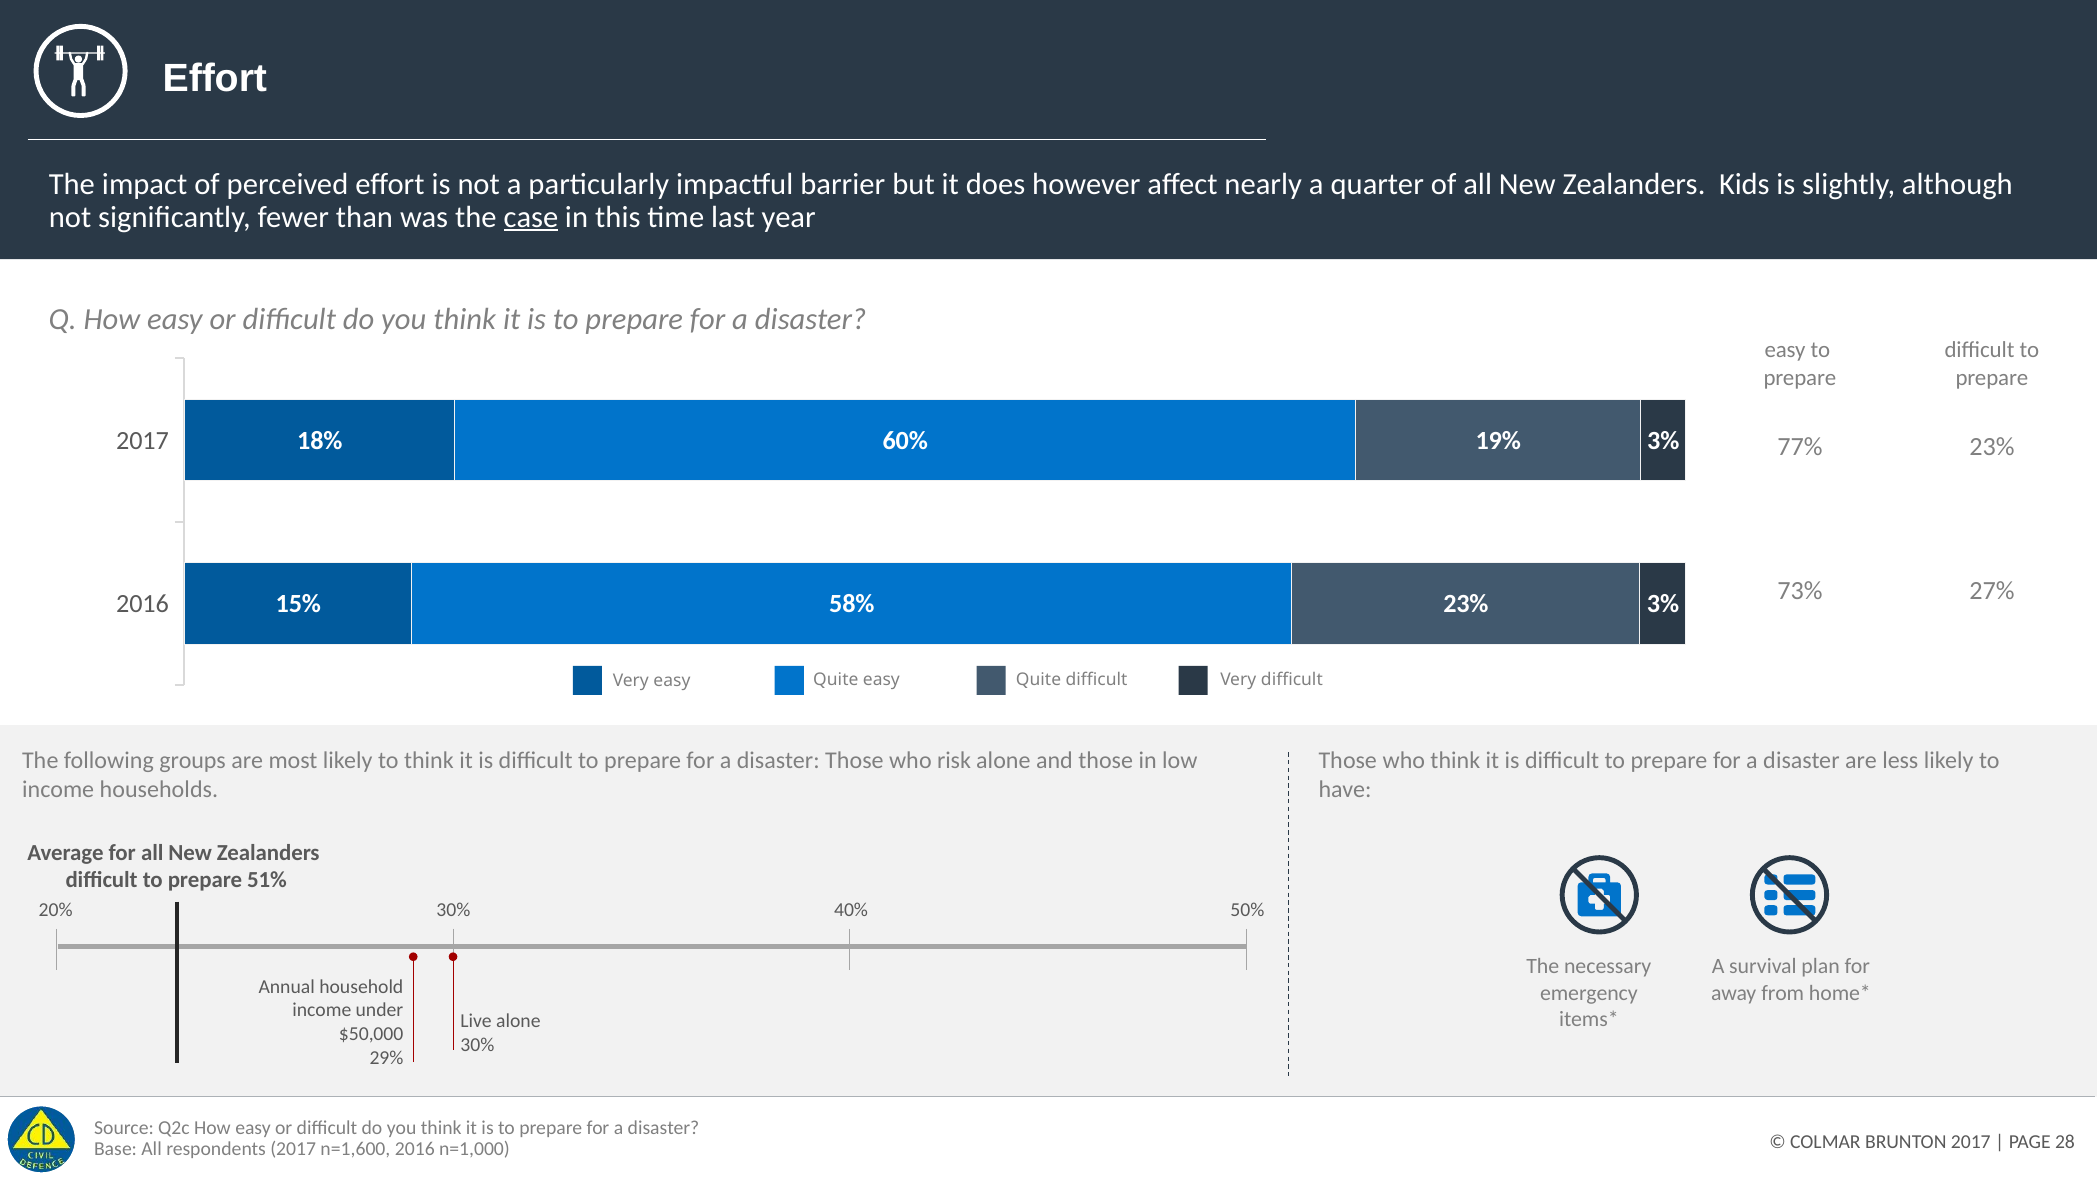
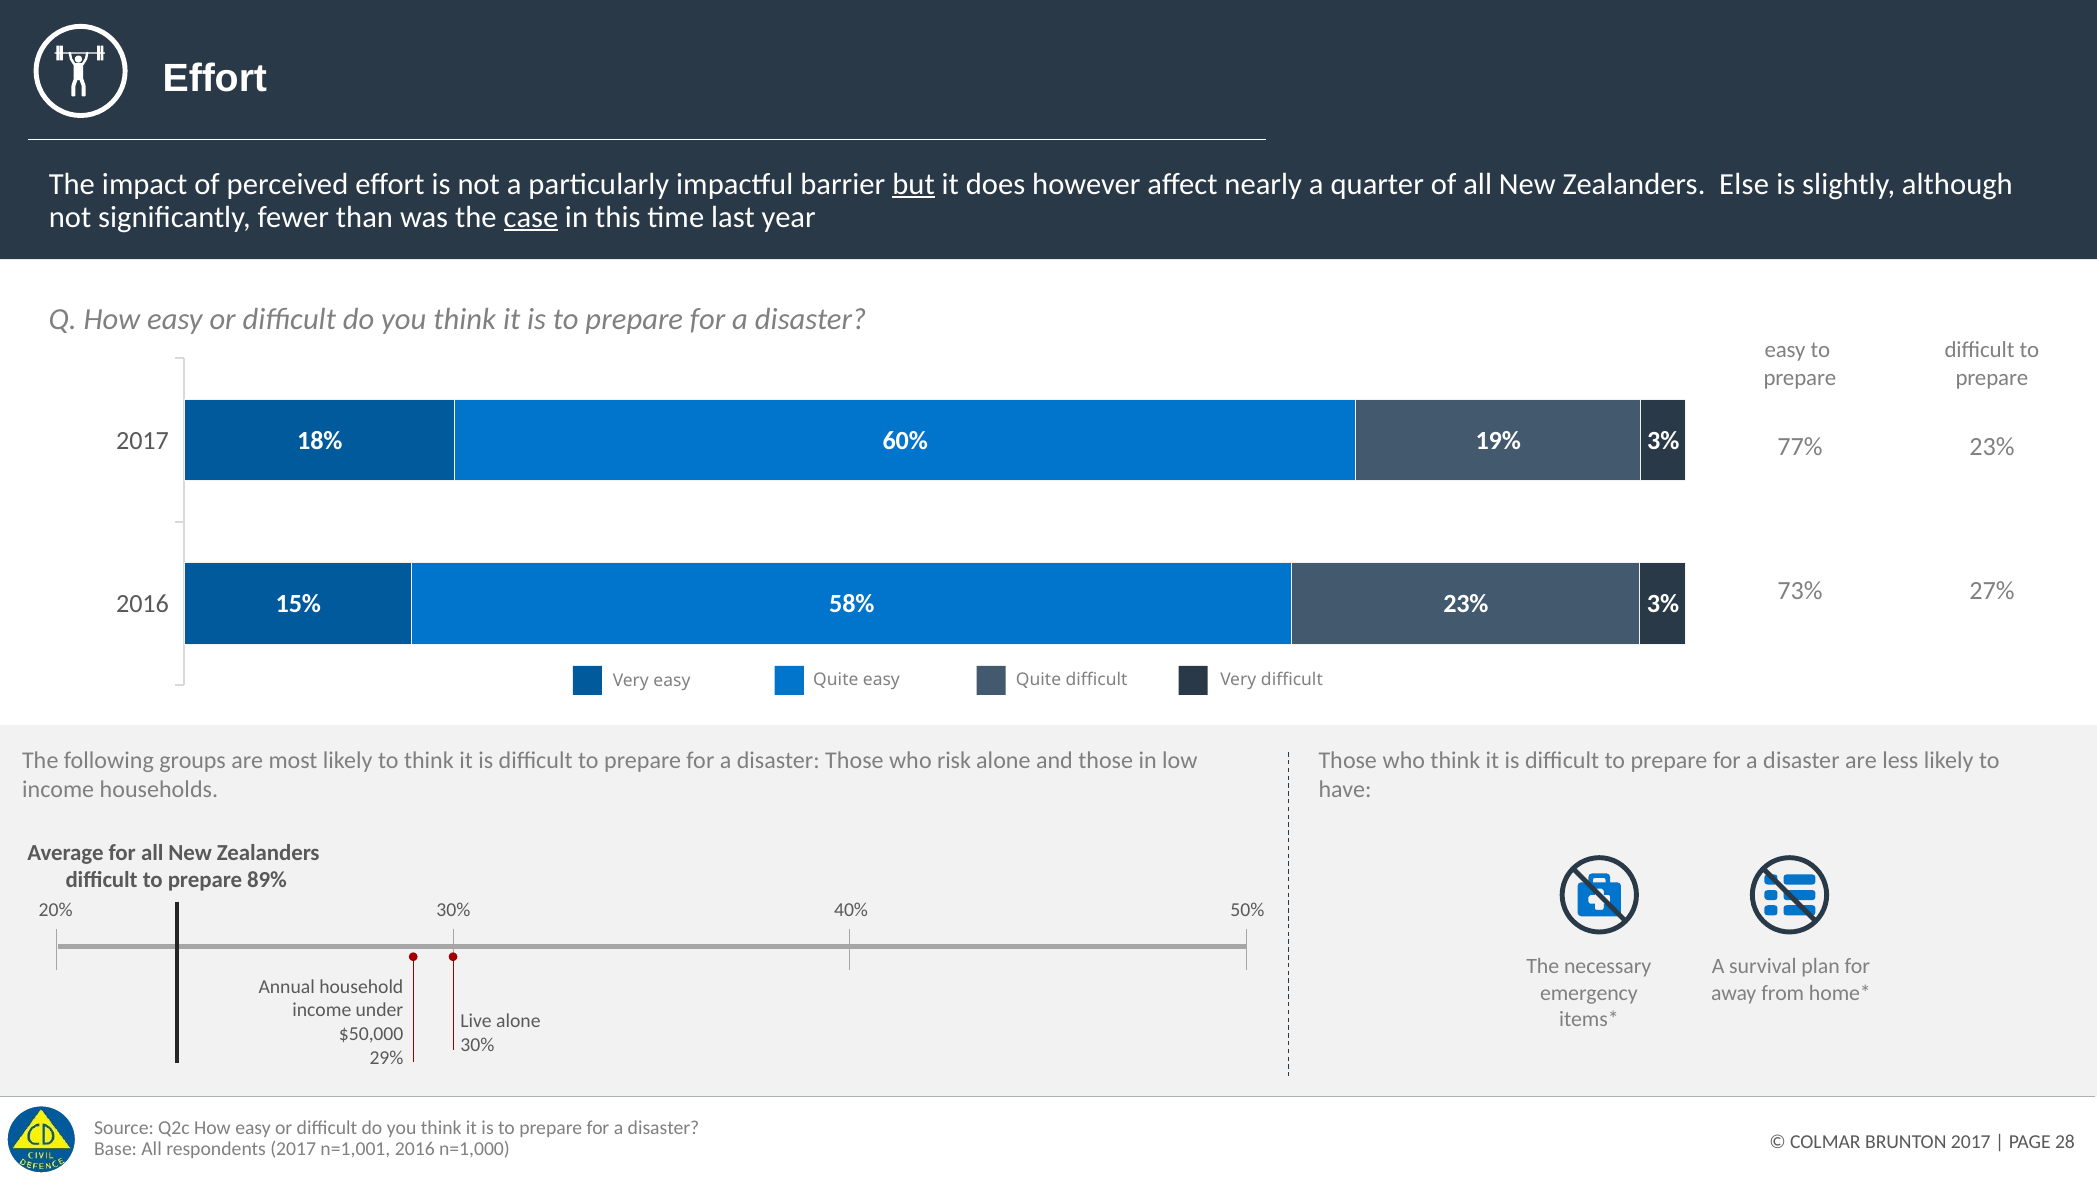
but underline: none -> present
Kids: Kids -> Else
51%: 51% -> 89%
n=1,600: n=1,600 -> n=1,001
